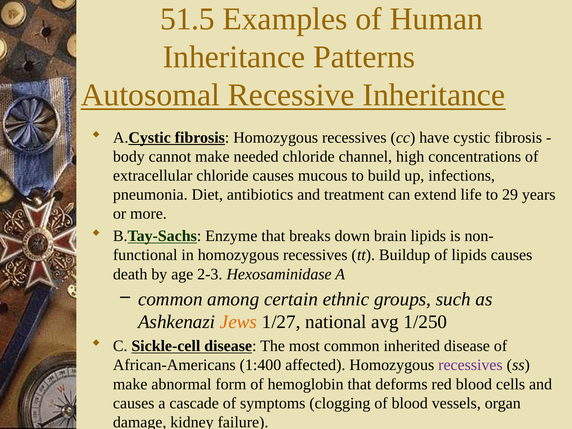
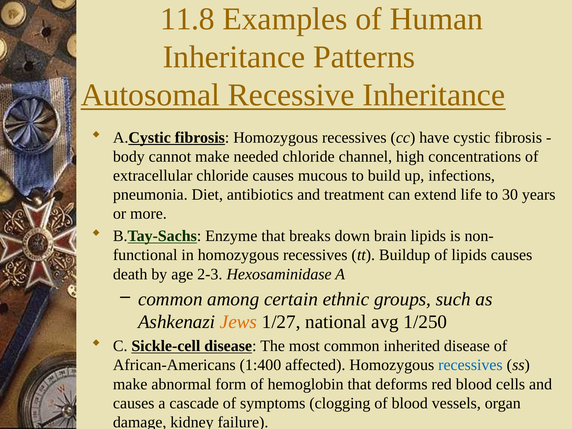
51.5: 51.5 -> 11.8
29: 29 -> 30
recessives at (470, 365) colour: purple -> blue
